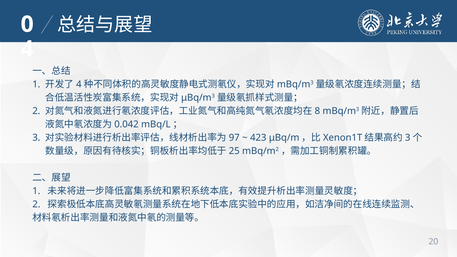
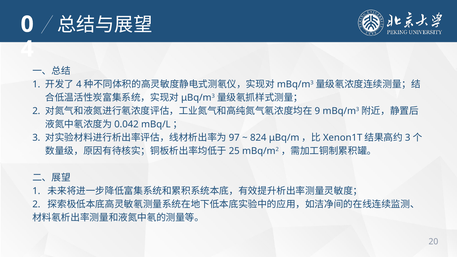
8: 8 -> 9
423: 423 -> 824
